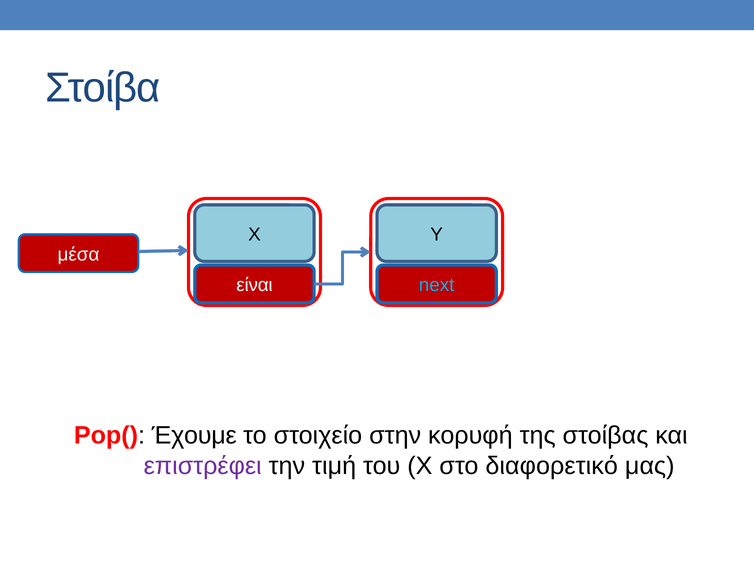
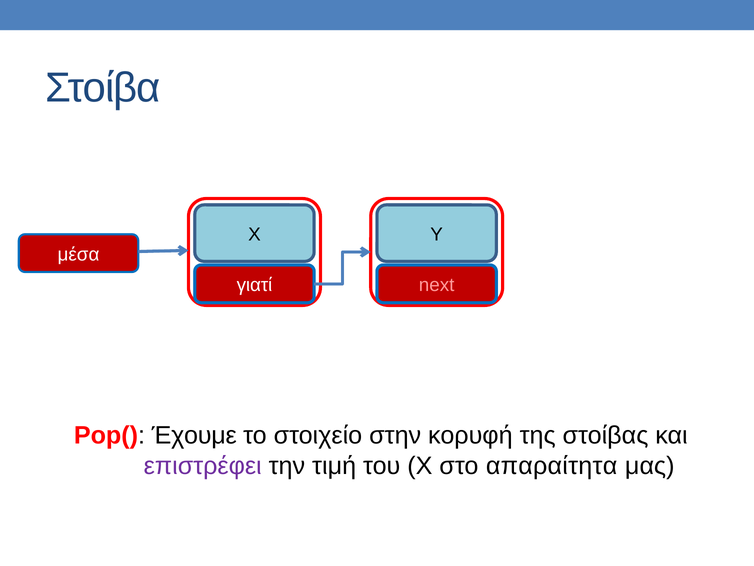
είναι: είναι -> γιατί
next colour: light blue -> pink
διαφορετικό: διαφορετικό -> απαραίτητα
